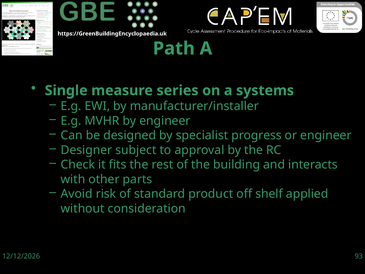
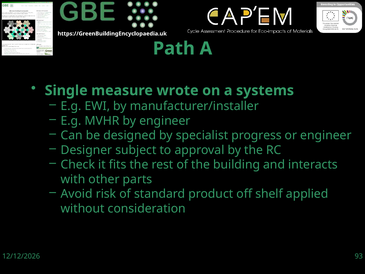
series: series -> wrote
